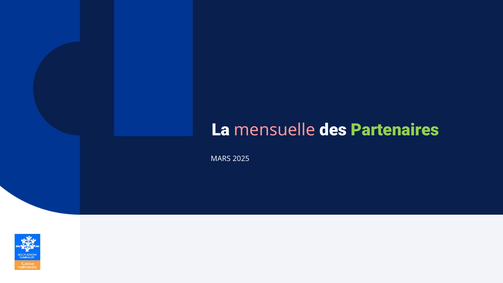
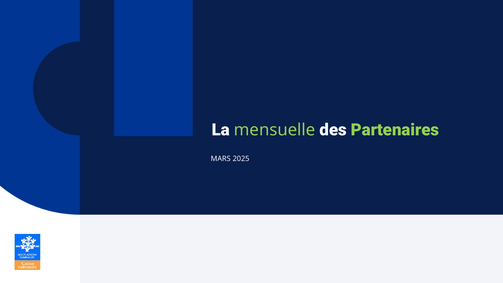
mensuelle colour: pink -> light green
